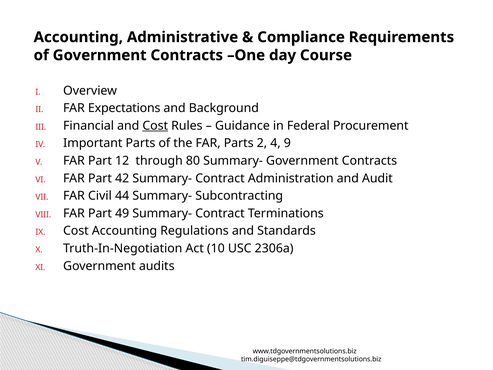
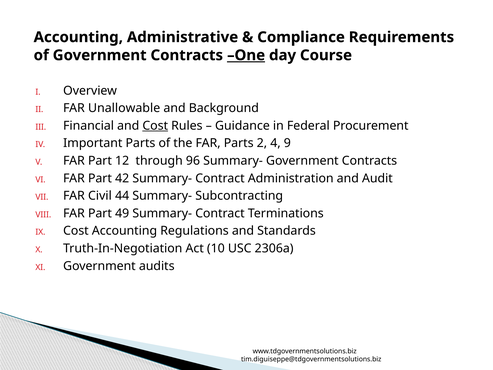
One underline: none -> present
Expectations: Expectations -> Unallowable
80: 80 -> 96
